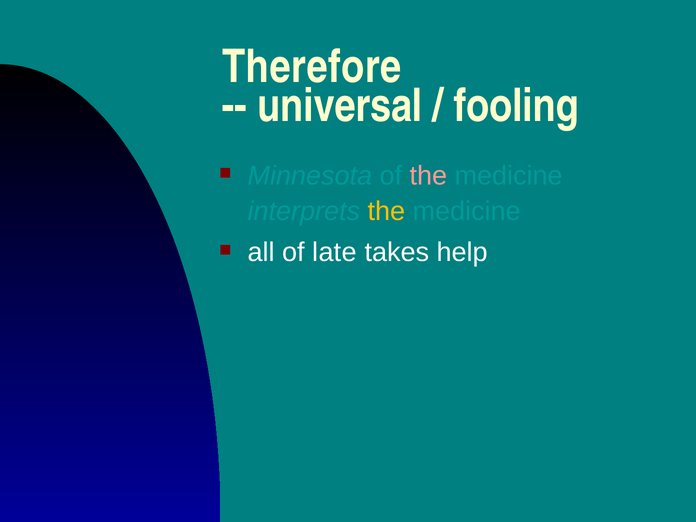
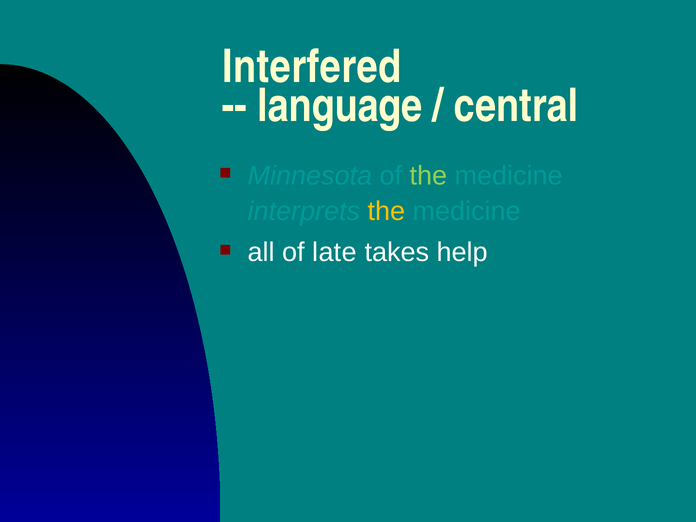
Therefore: Therefore -> Interfered
universal: universal -> language
fooling: fooling -> central
the at (429, 176) colour: pink -> light green
